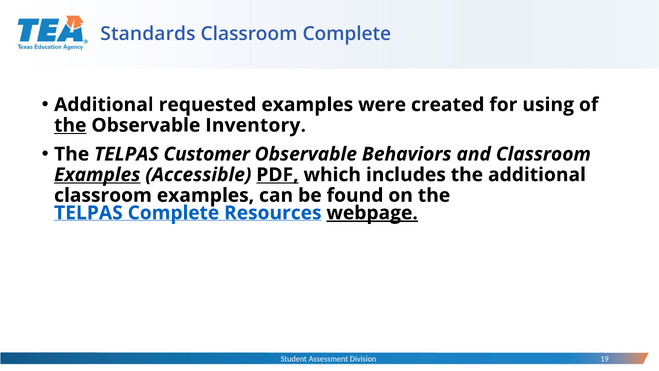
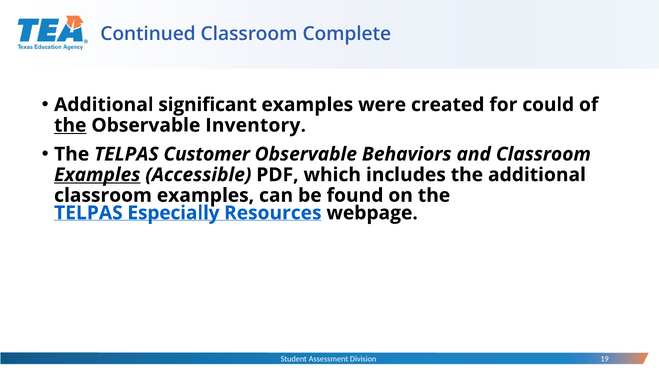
Standards: Standards -> Continued
requested: requested -> significant
using: using -> could
PDF underline: present -> none
TELPAS Complete: Complete -> Especially
webpage underline: present -> none
